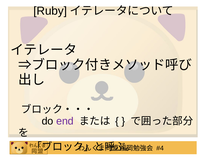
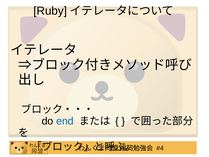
end colour: purple -> blue
